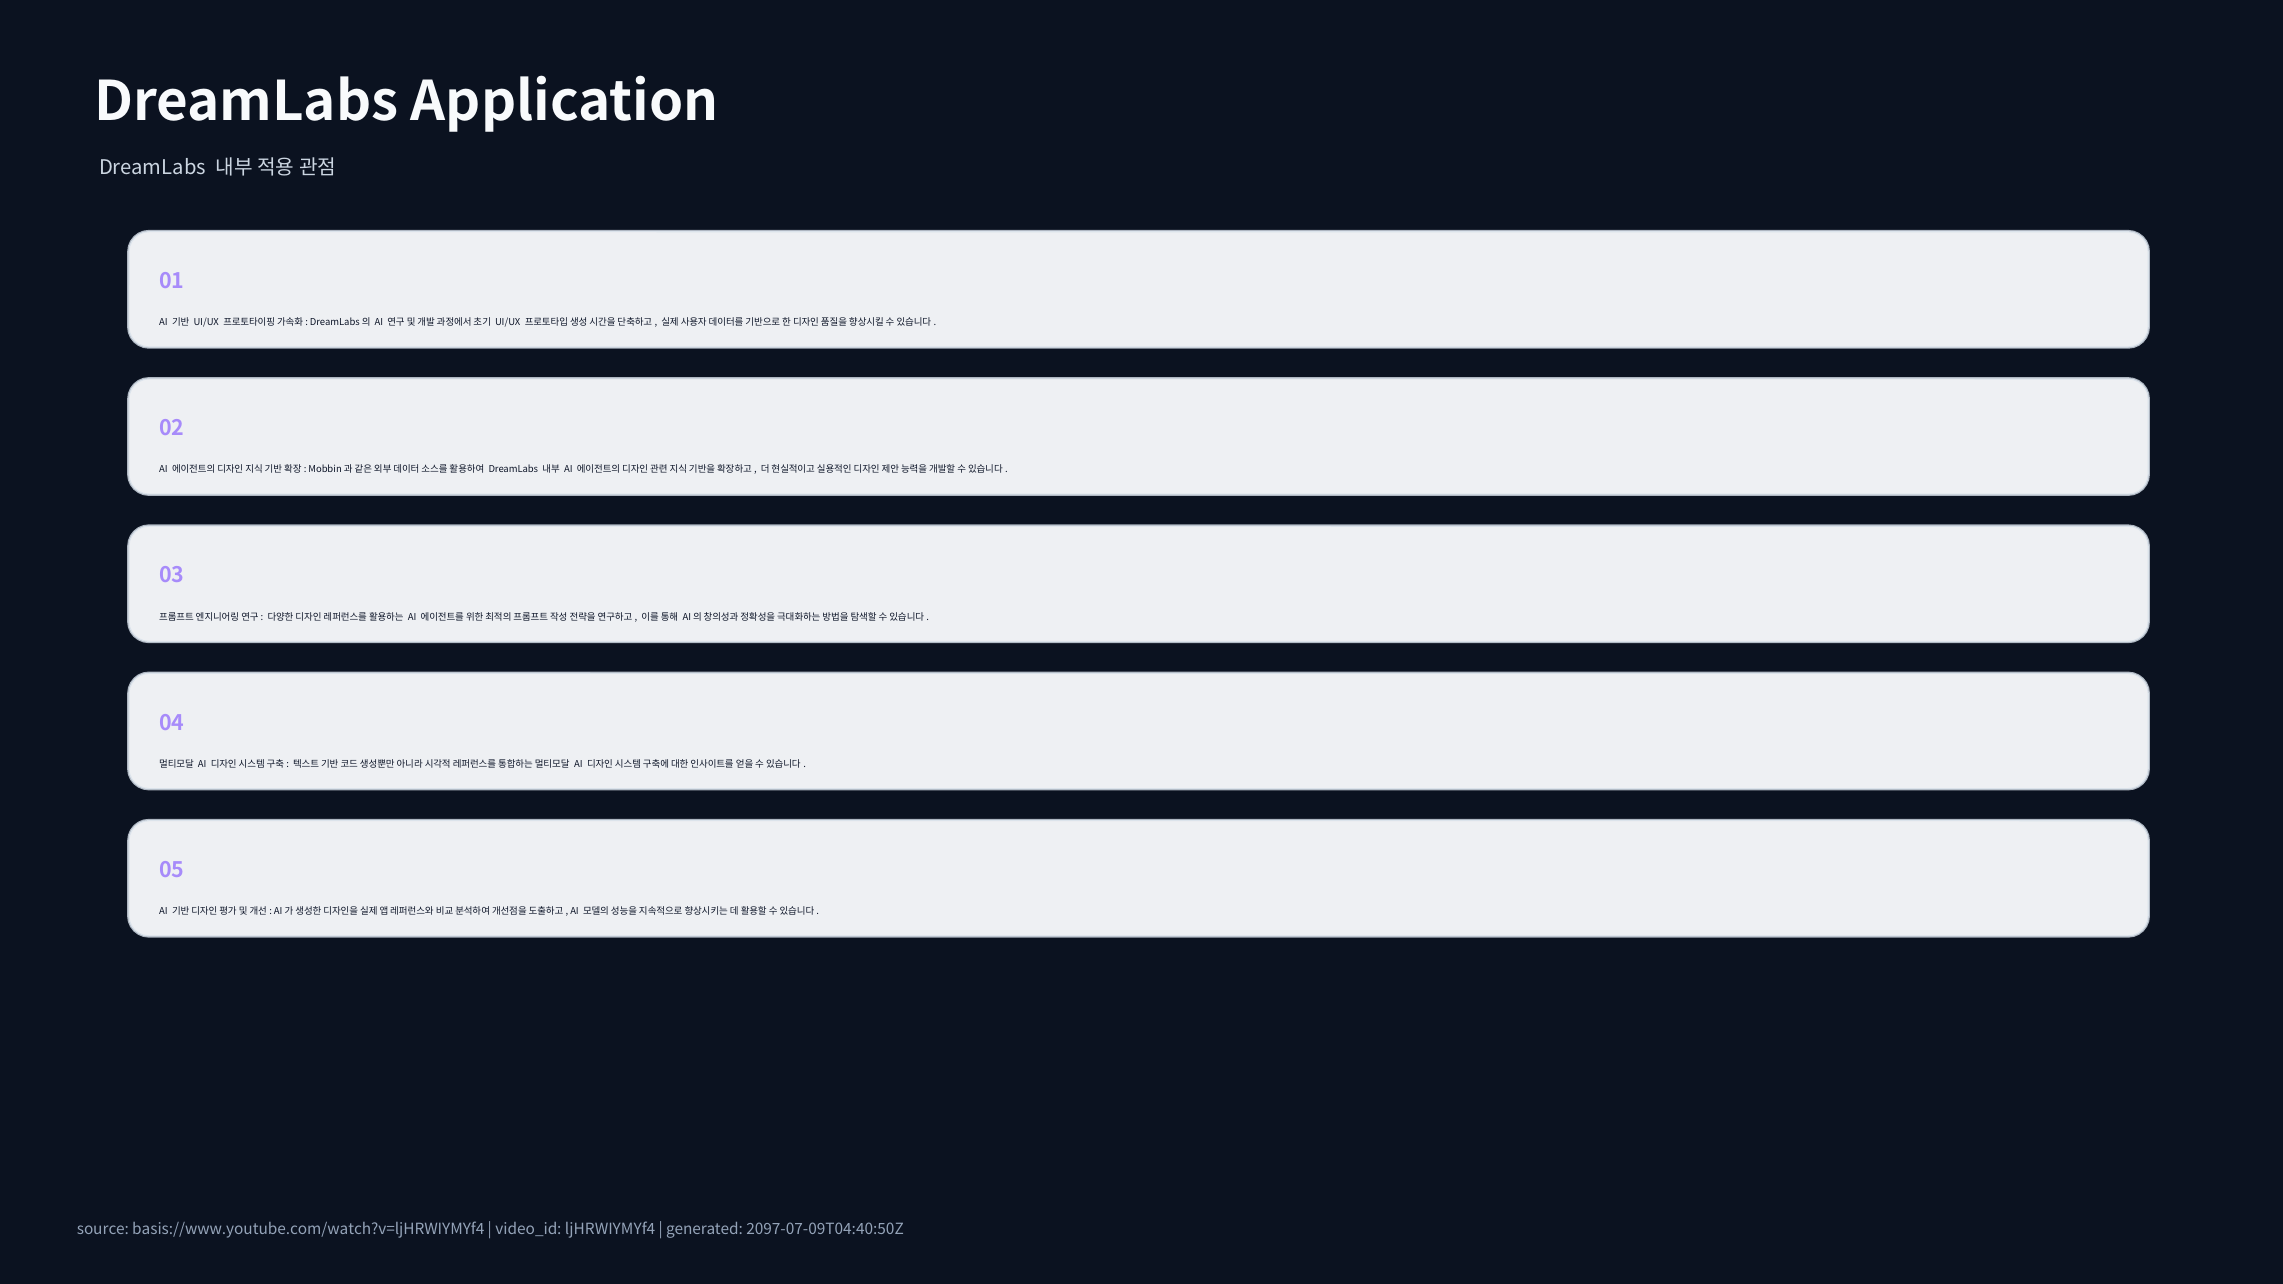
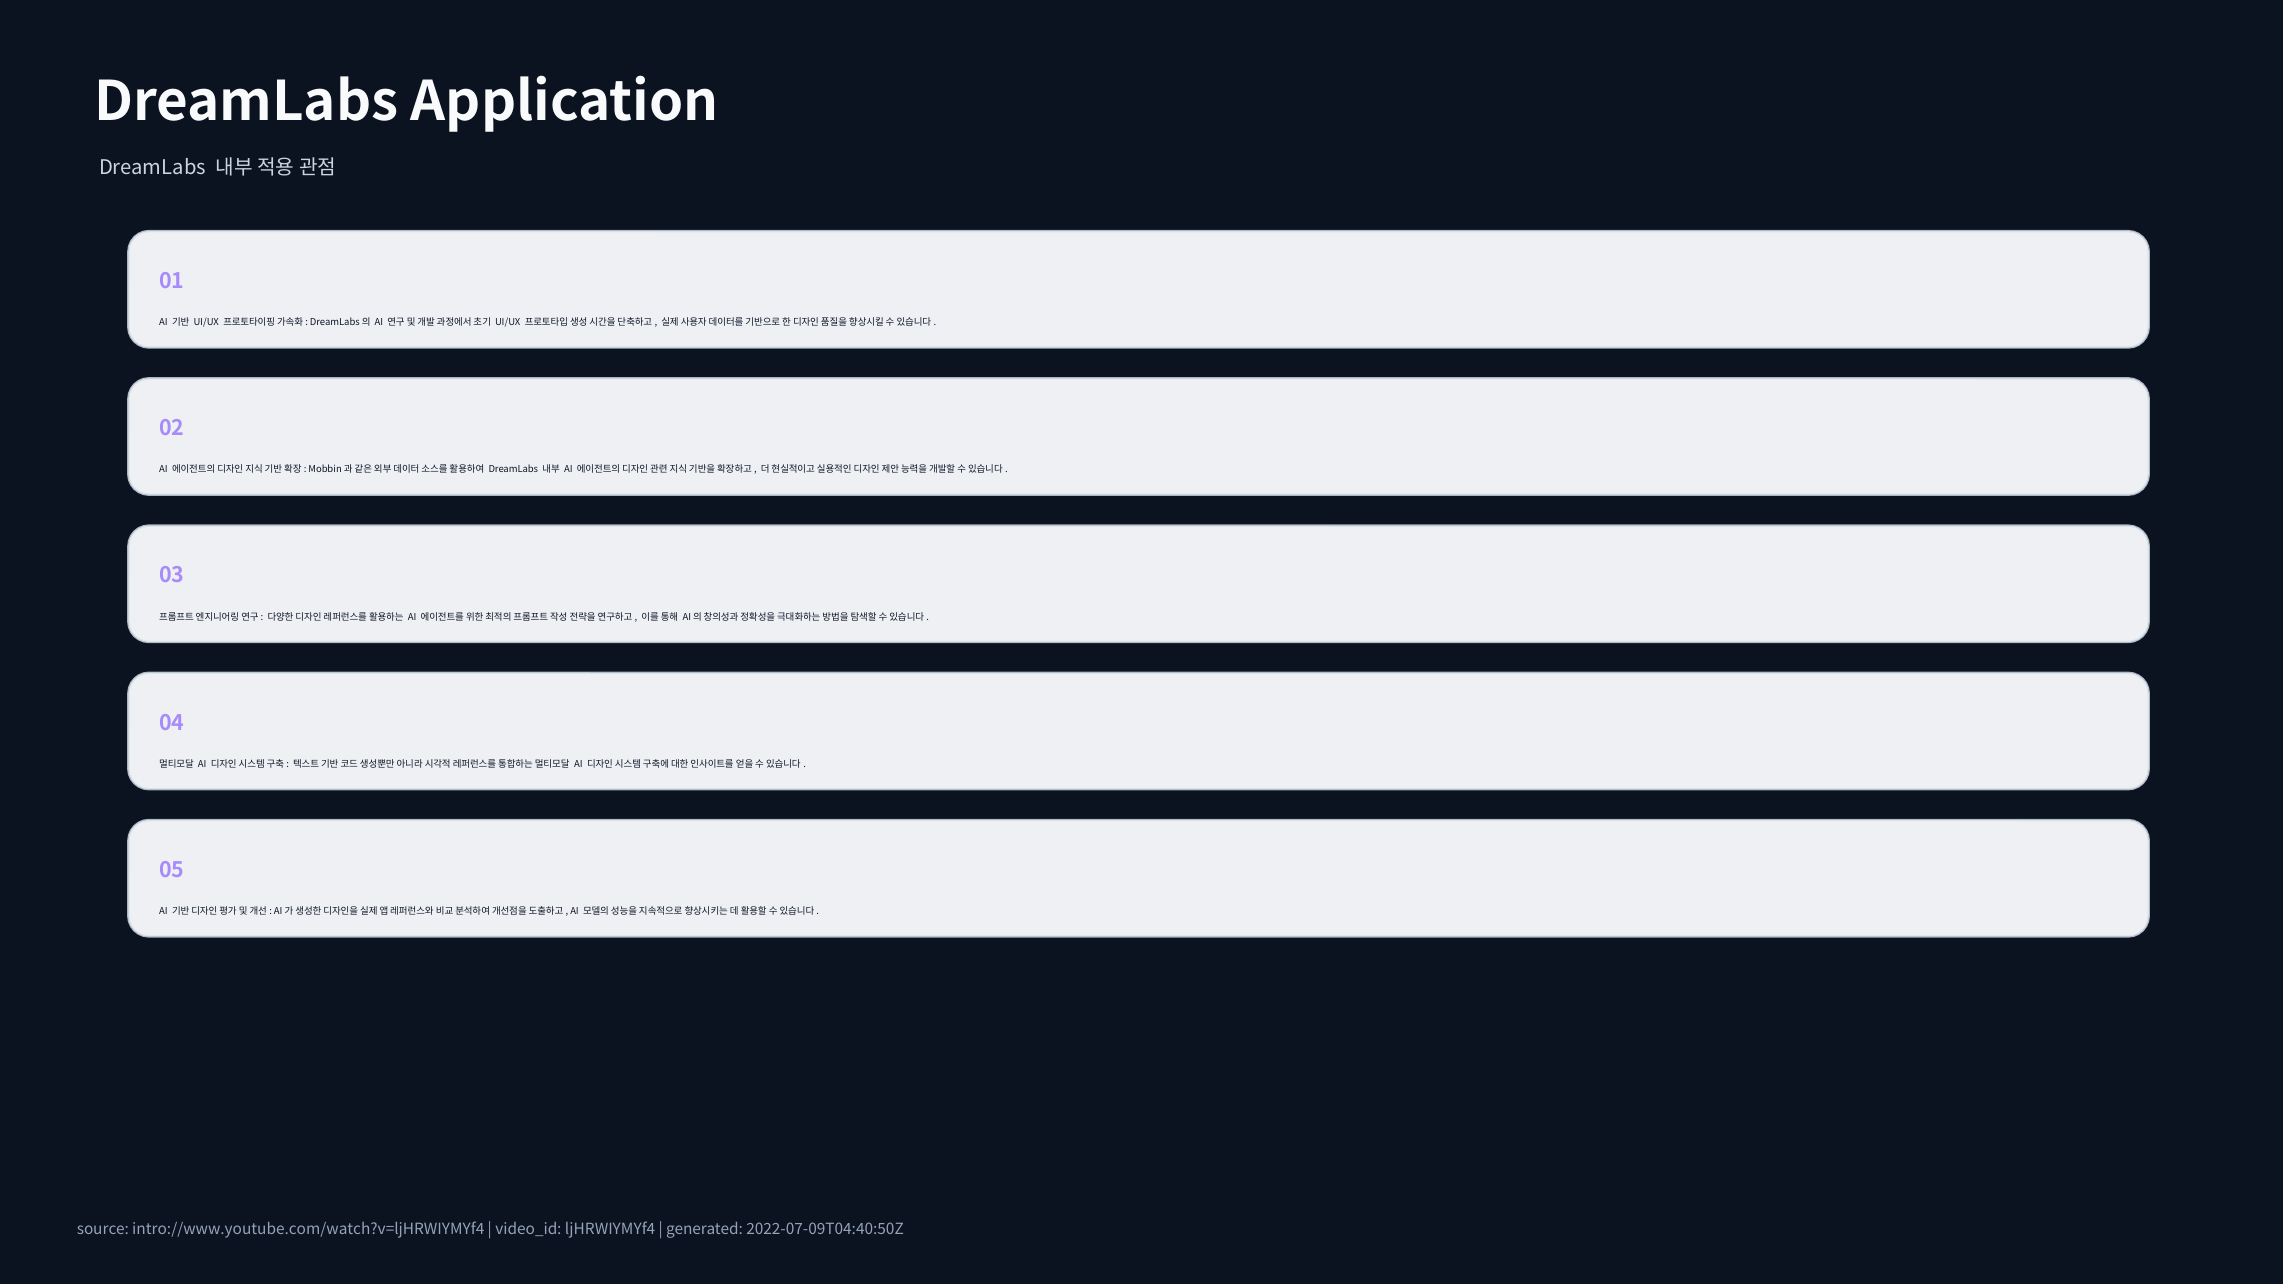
basis://www.youtube.com/watch?v=ljHRWIYMYf4: basis://www.youtube.com/watch?v=ljHRWIYMYf4 -> intro://www.youtube.com/watch?v=ljHRWIYMYf4
2097-07-09T04:40:50Z: 2097-07-09T04:40:50Z -> 2022-07-09T04:40:50Z
